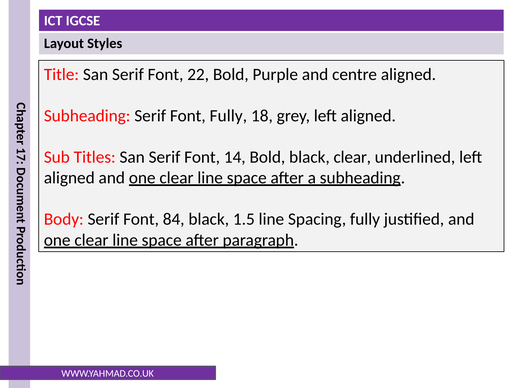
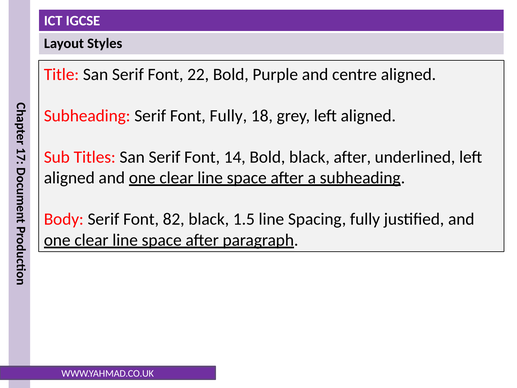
black clear: clear -> after
84: 84 -> 82
